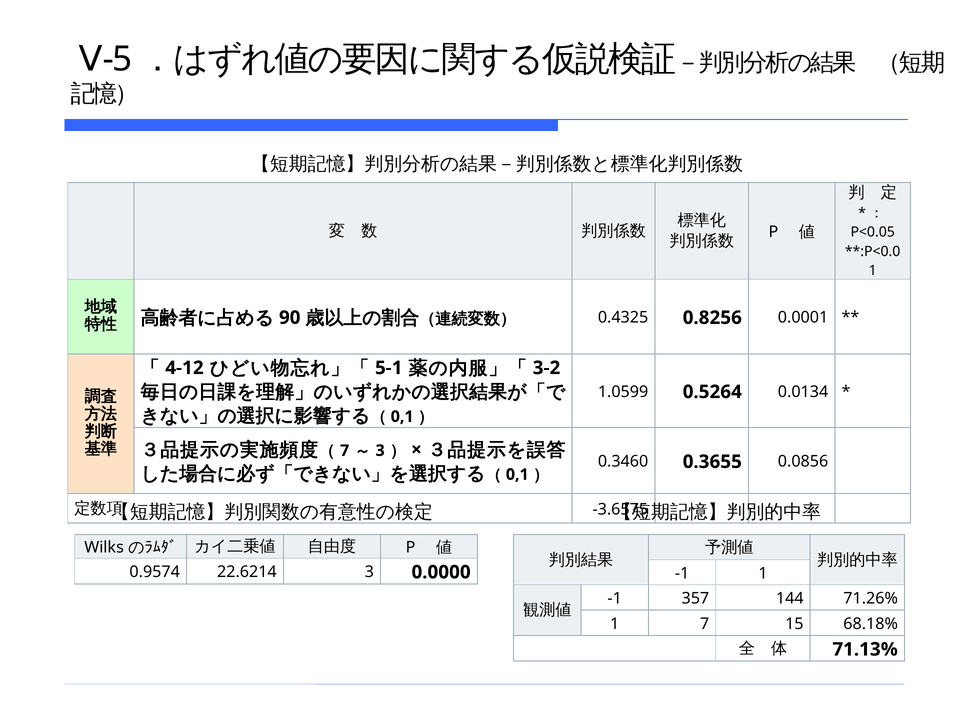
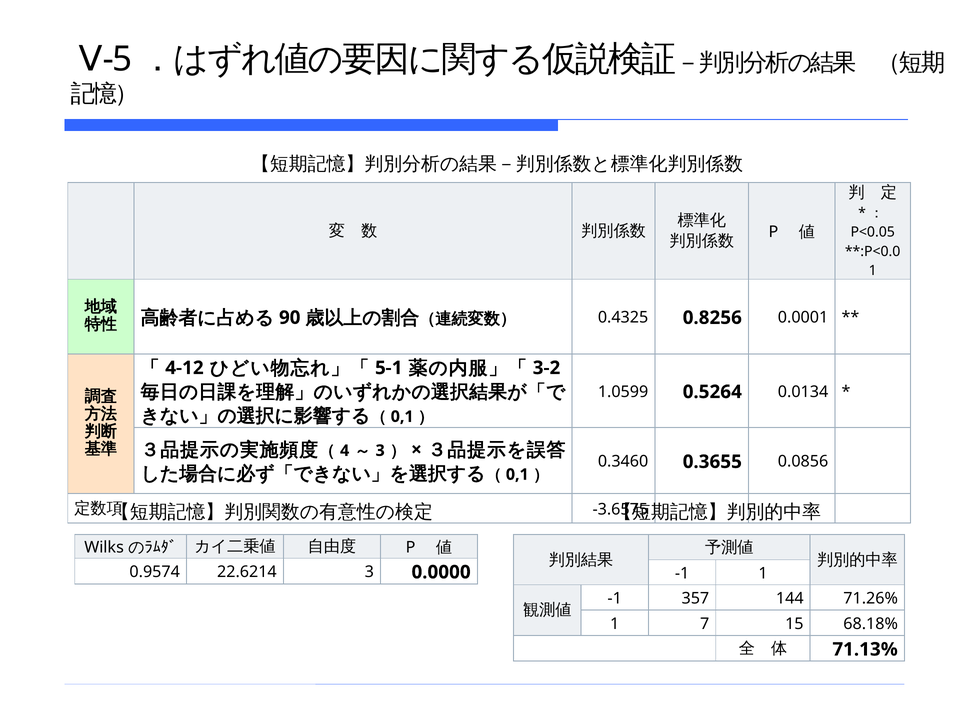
7 at (345, 450): 7 -> 4
